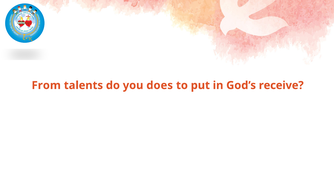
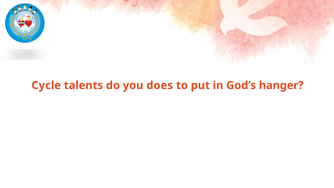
From: From -> Cycle
receive: receive -> hanger
